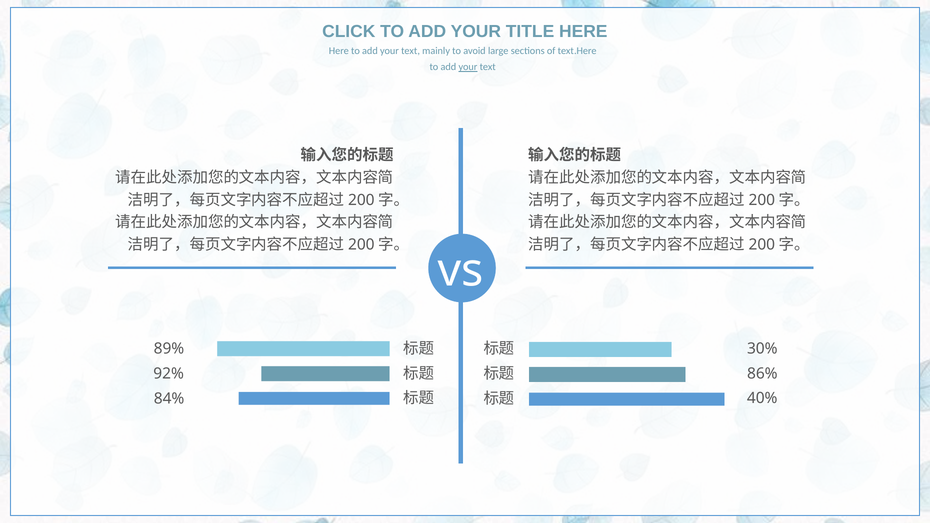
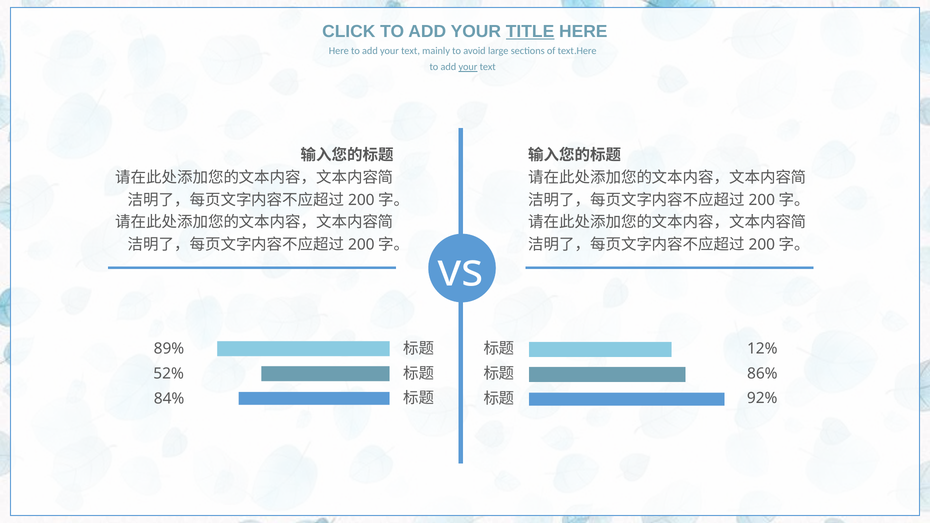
TITLE underline: none -> present
30%: 30% -> 12%
92%: 92% -> 52%
40%: 40% -> 92%
